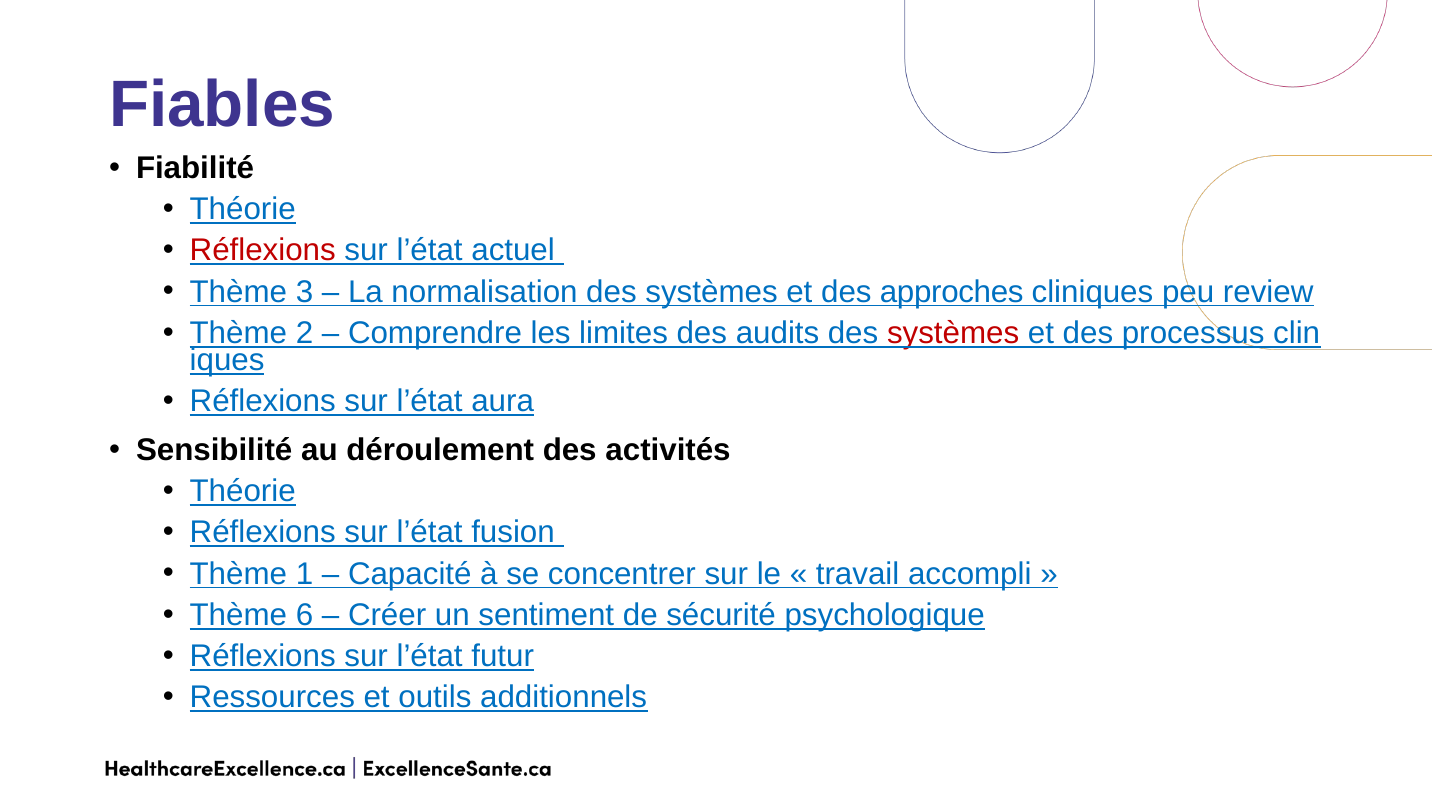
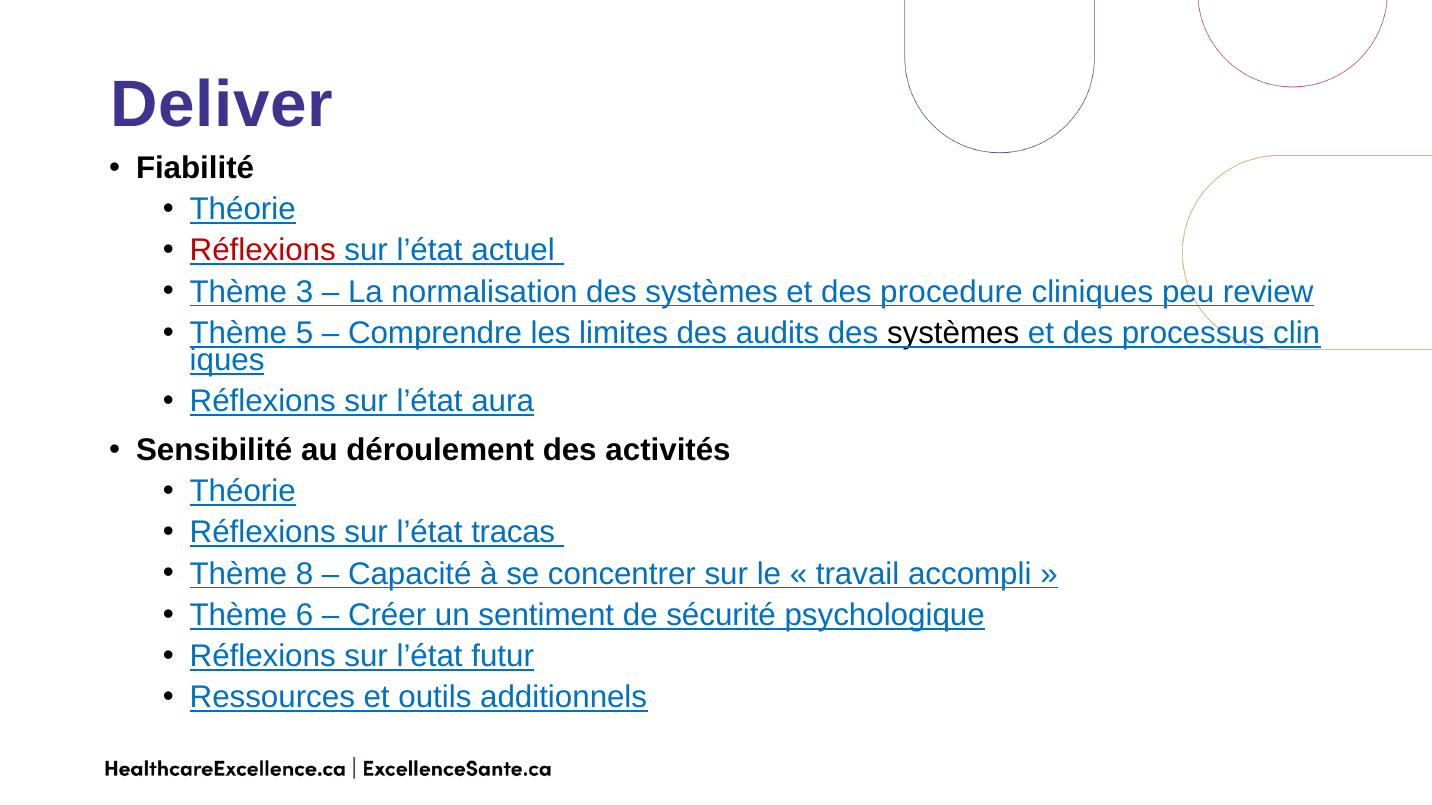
Fiables: Fiables -> Deliver
approches: approches -> procedure
2: 2 -> 5
systèmes at (953, 333) colour: red -> black
fusion: fusion -> tracas
1: 1 -> 8
